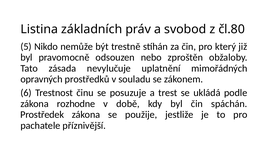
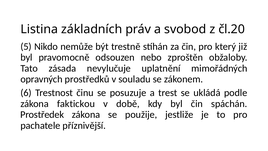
čl.80: čl.80 -> čl.20
rozhodne: rozhodne -> faktickou
